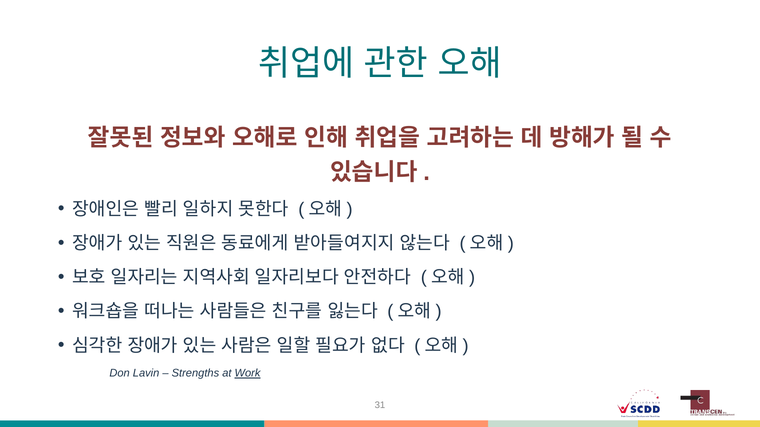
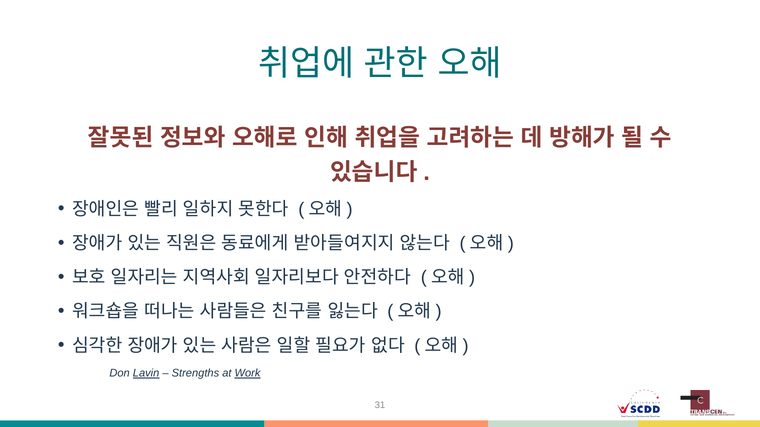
Lavin underline: none -> present
